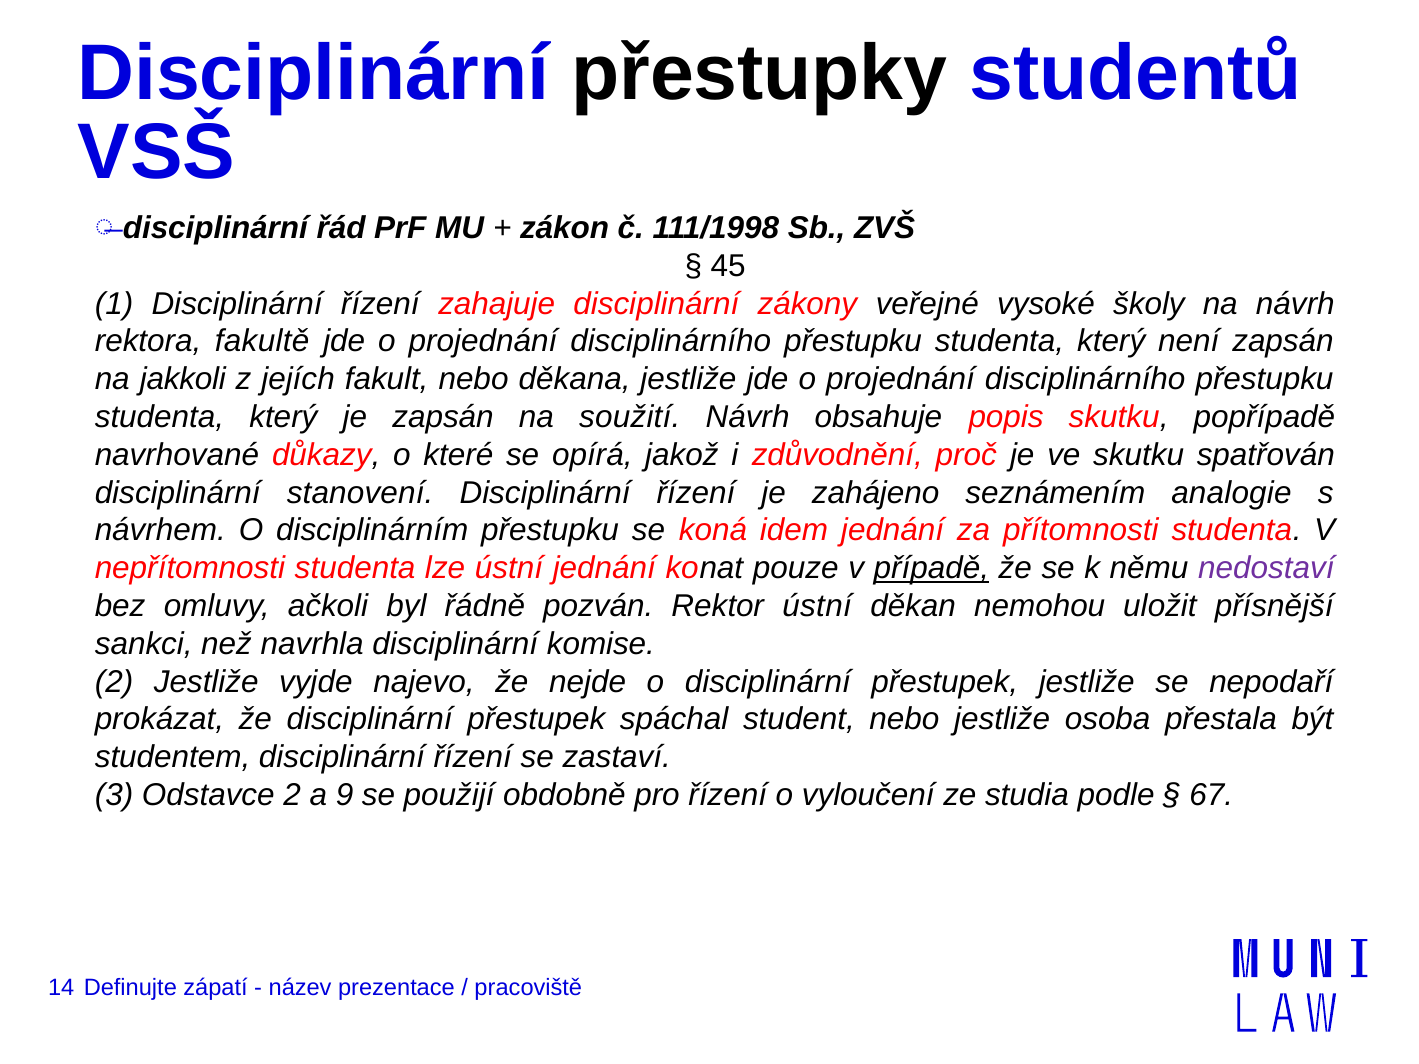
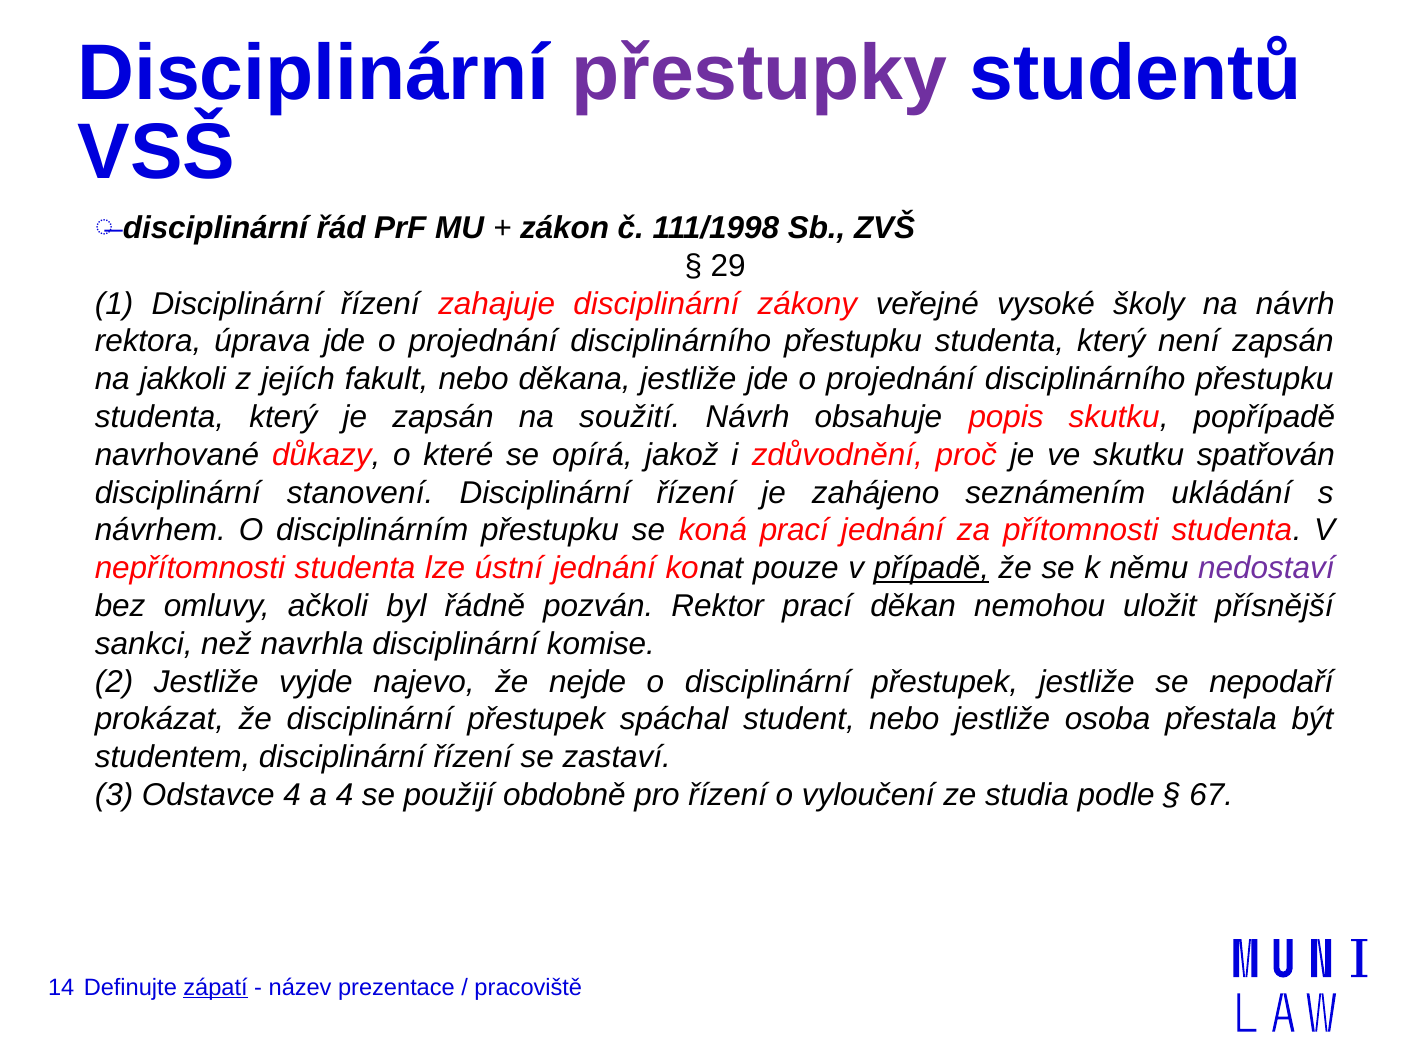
přestupky colour: black -> purple
45: 45 -> 29
fakultě: fakultě -> úprava
analogie: analogie -> ukládání
koná idem: idem -> prací
Rektor ústní: ústní -> prací
Odstavce 2: 2 -> 4
a 9: 9 -> 4
zápatí underline: none -> present
